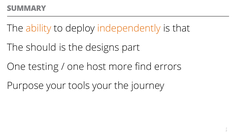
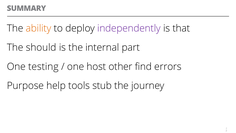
independently colour: orange -> purple
designs: designs -> internal
more: more -> other
Purpose your: your -> help
tools your: your -> stub
